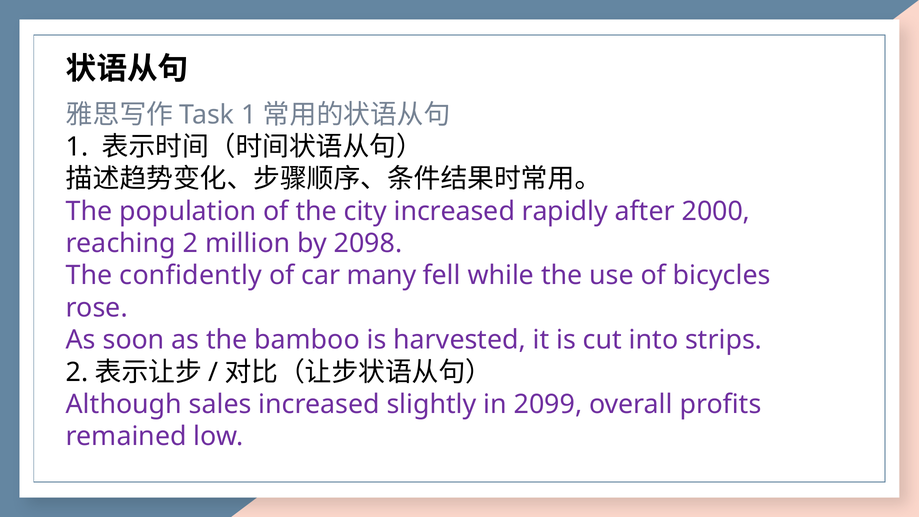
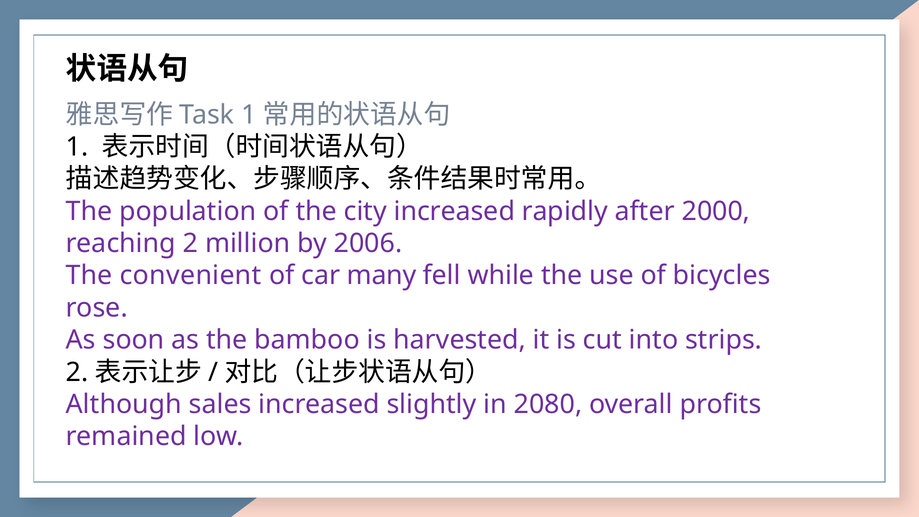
2098: 2098 -> 2006
confidently: confidently -> convenient
2099: 2099 -> 2080
